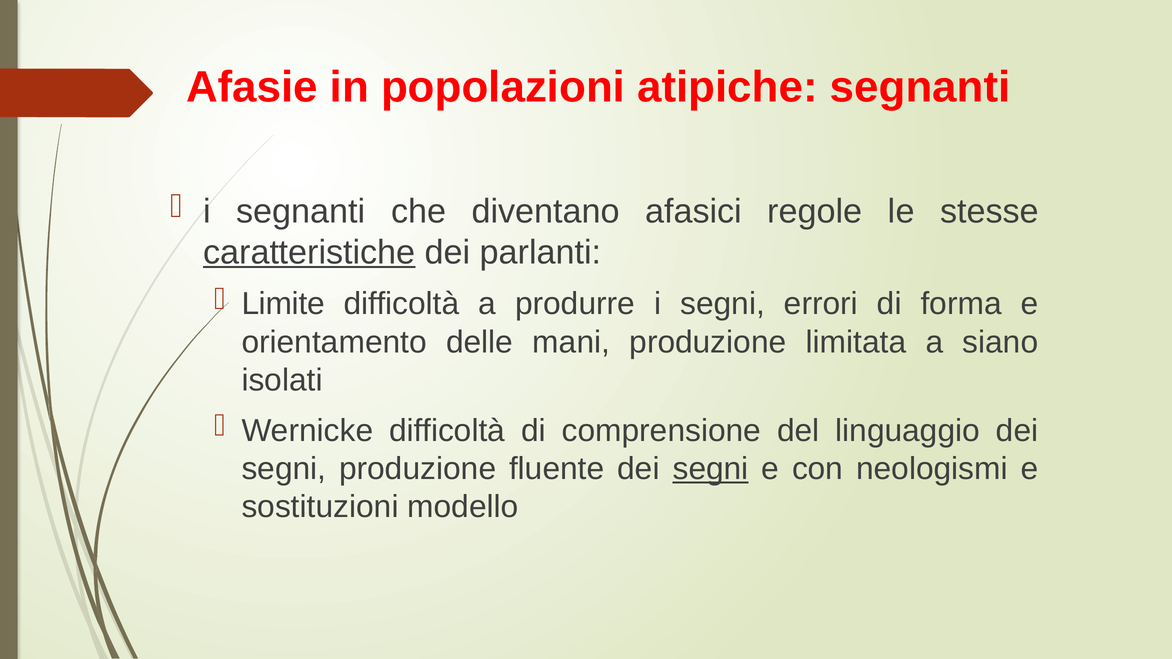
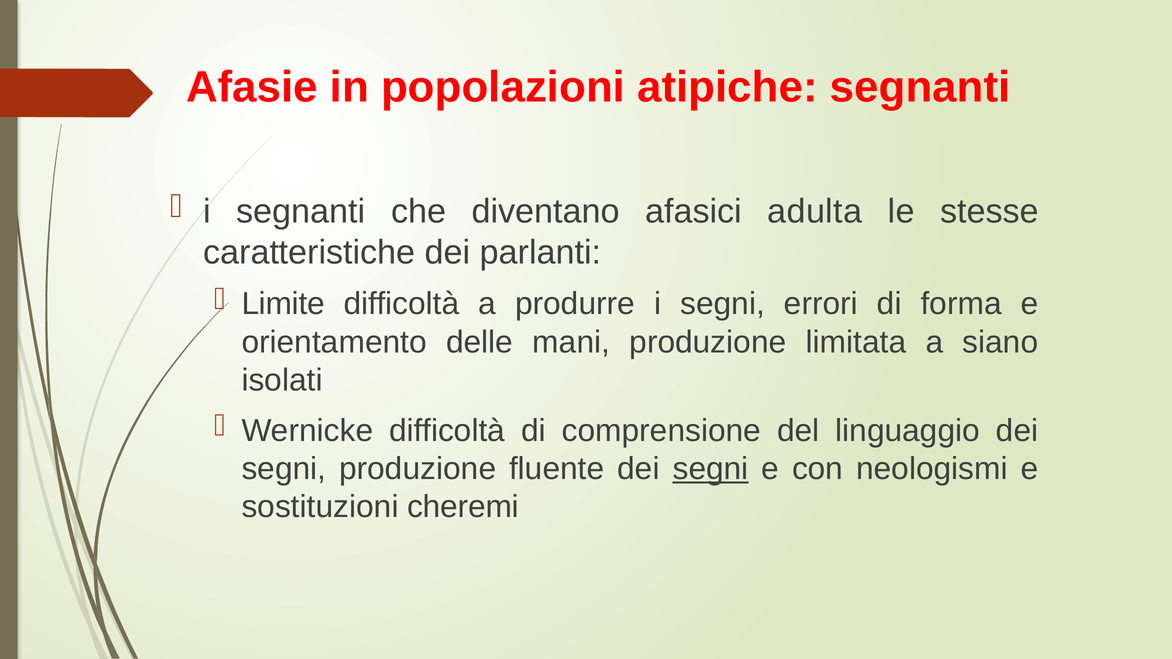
regole: regole -> adulta
caratteristiche underline: present -> none
modello: modello -> cheremi
